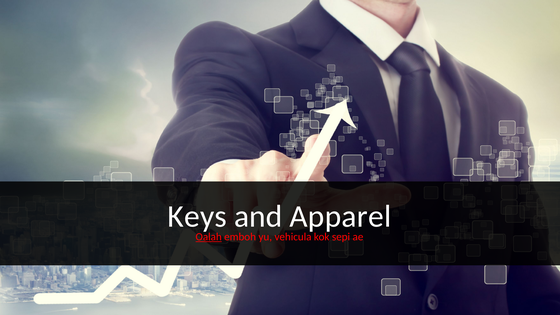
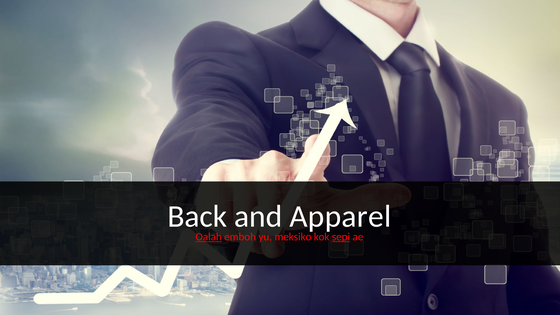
Keys: Keys -> Back
vehicula: vehicula -> meksiko
sepi underline: none -> present
